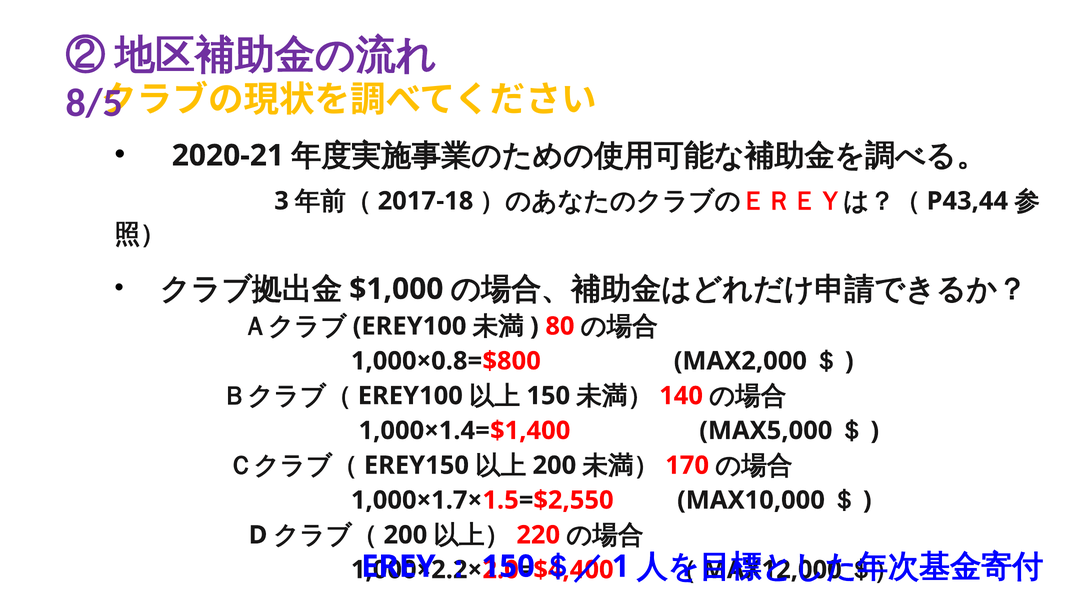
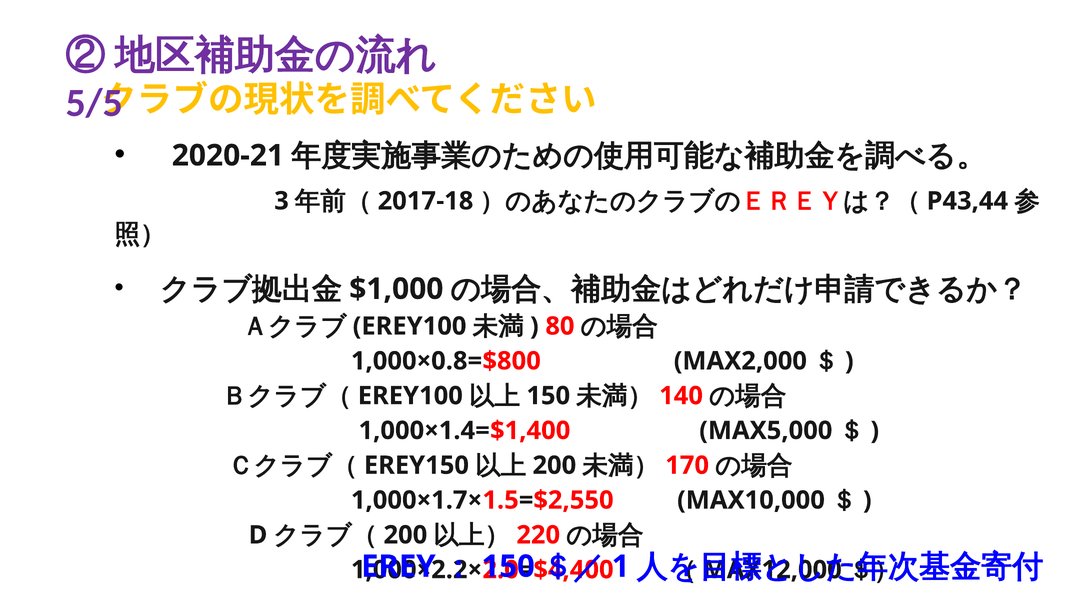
8/5: 8/5 -> 5/5
